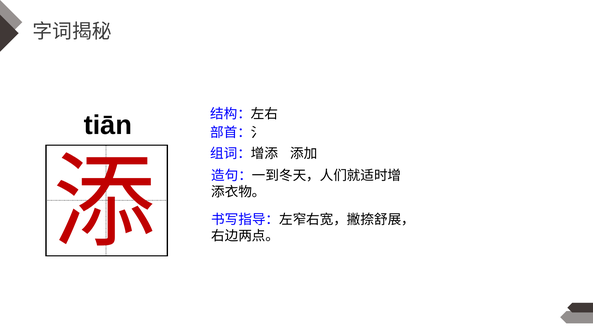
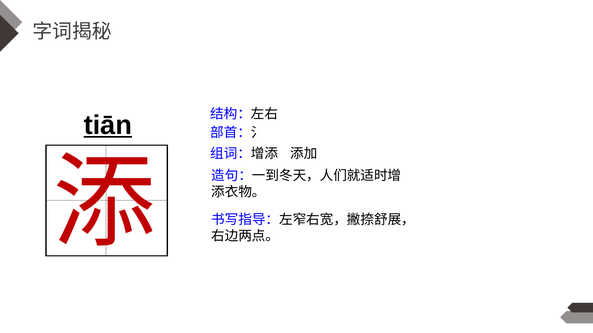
tiān underline: none -> present
